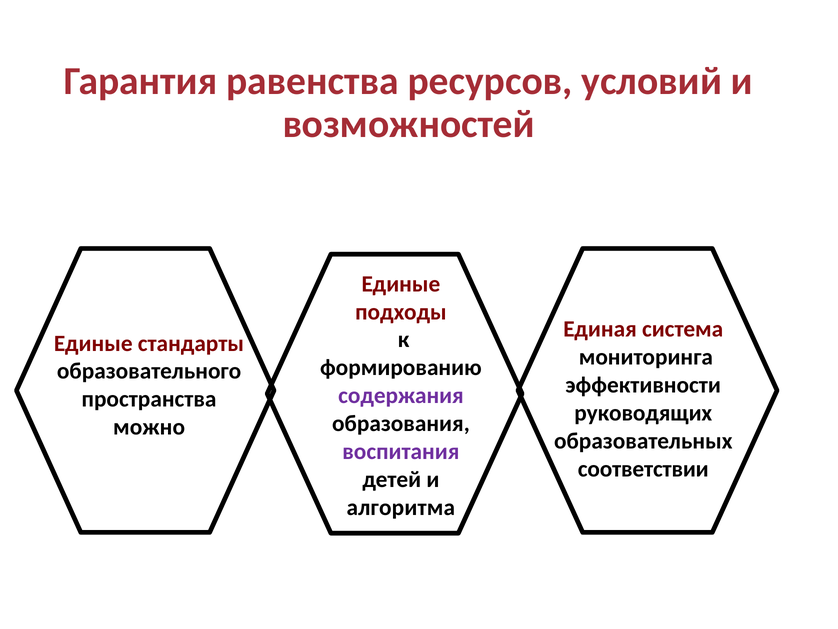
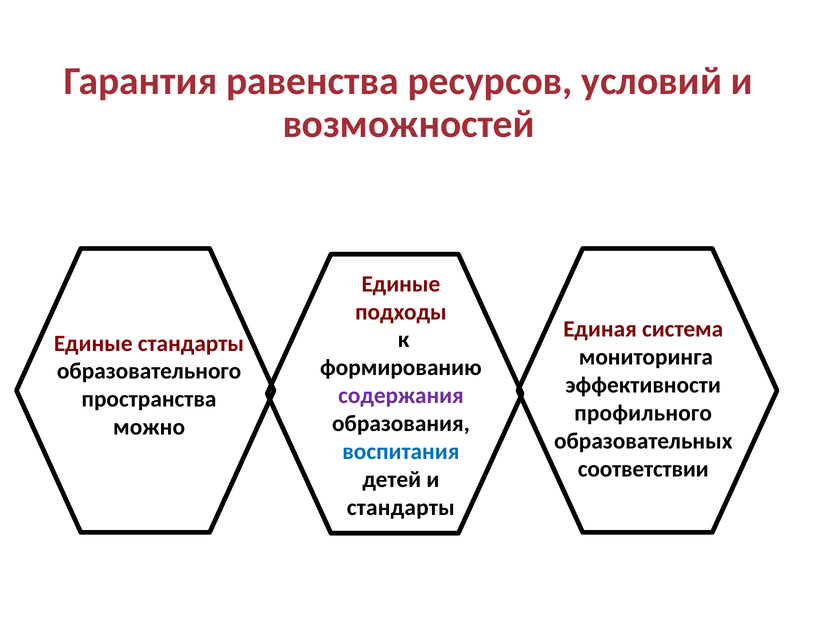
руководящих: руководящих -> профильного
воспитания colour: purple -> blue
алгоритма at (401, 507): алгоритма -> стандарты
